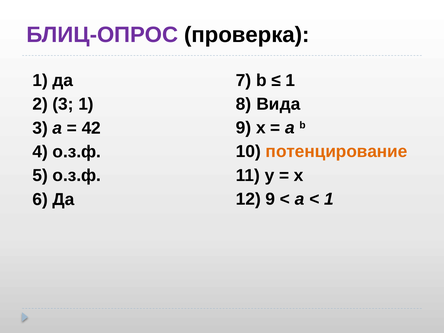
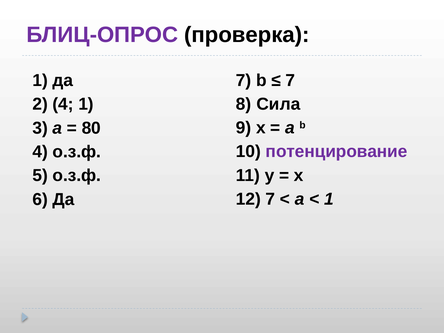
1 at (290, 80): 1 -> 7
Вида: Вида -> Сила
2 3: 3 -> 4
42: 42 -> 80
потенцирование colour: orange -> purple
12 9: 9 -> 7
